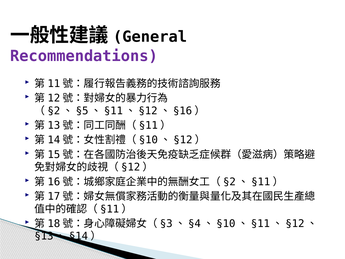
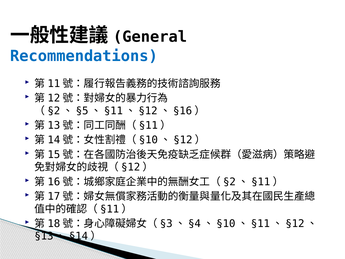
Recommendations colour: purple -> blue
